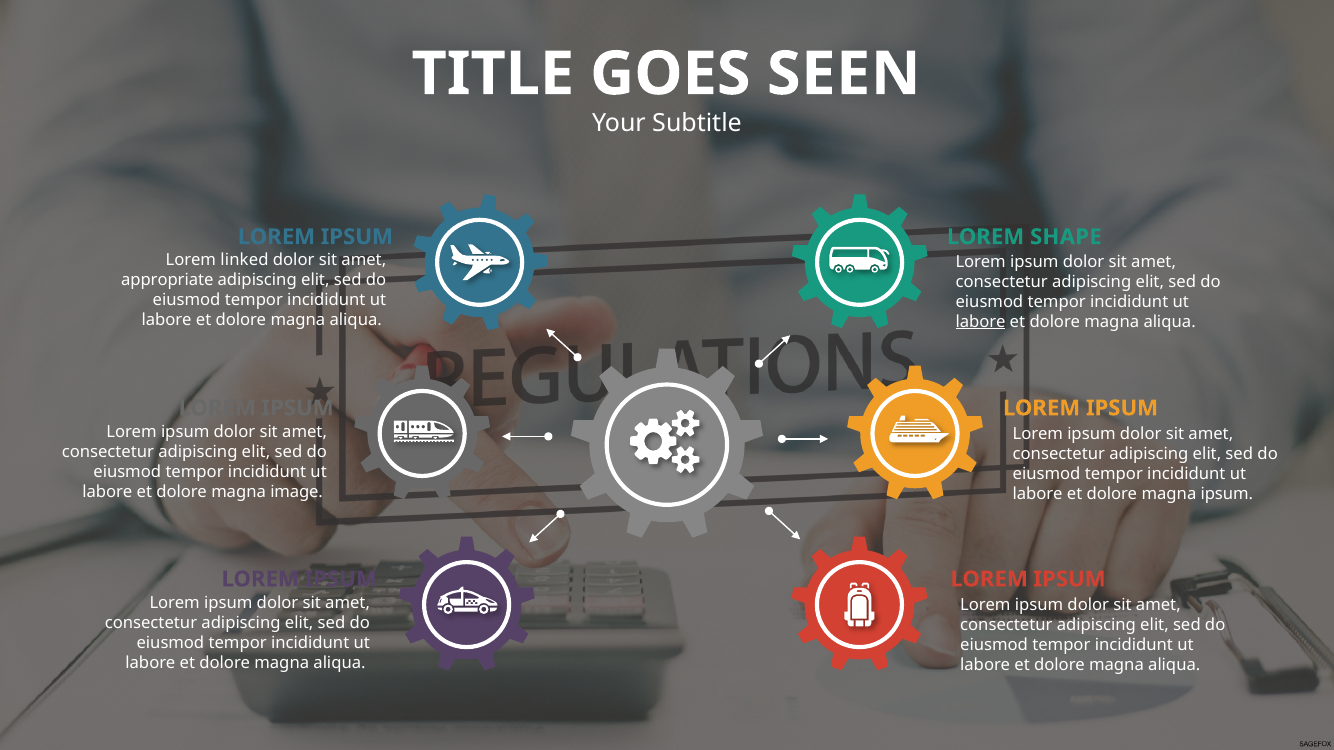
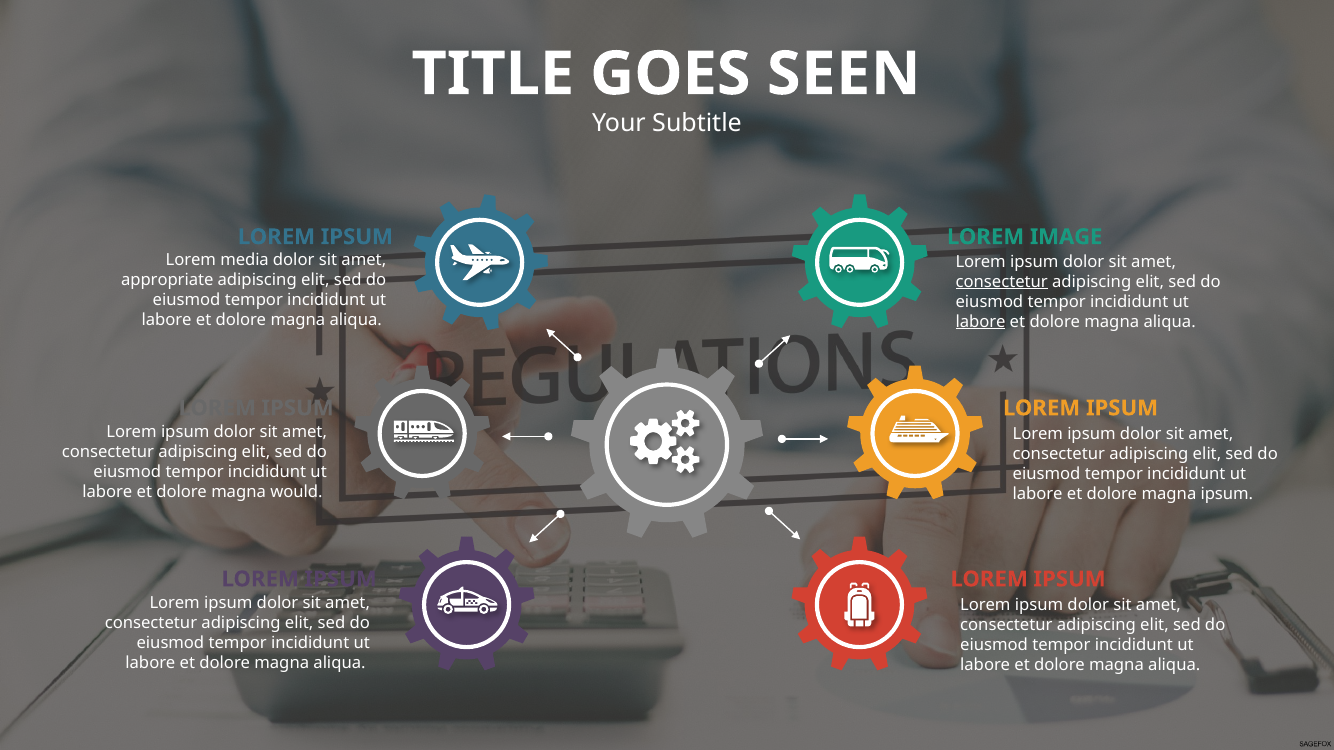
SHAPE: SHAPE -> IMAGE
linked: linked -> media
consectetur at (1002, 282) underline: none -> present
image: image -> would
